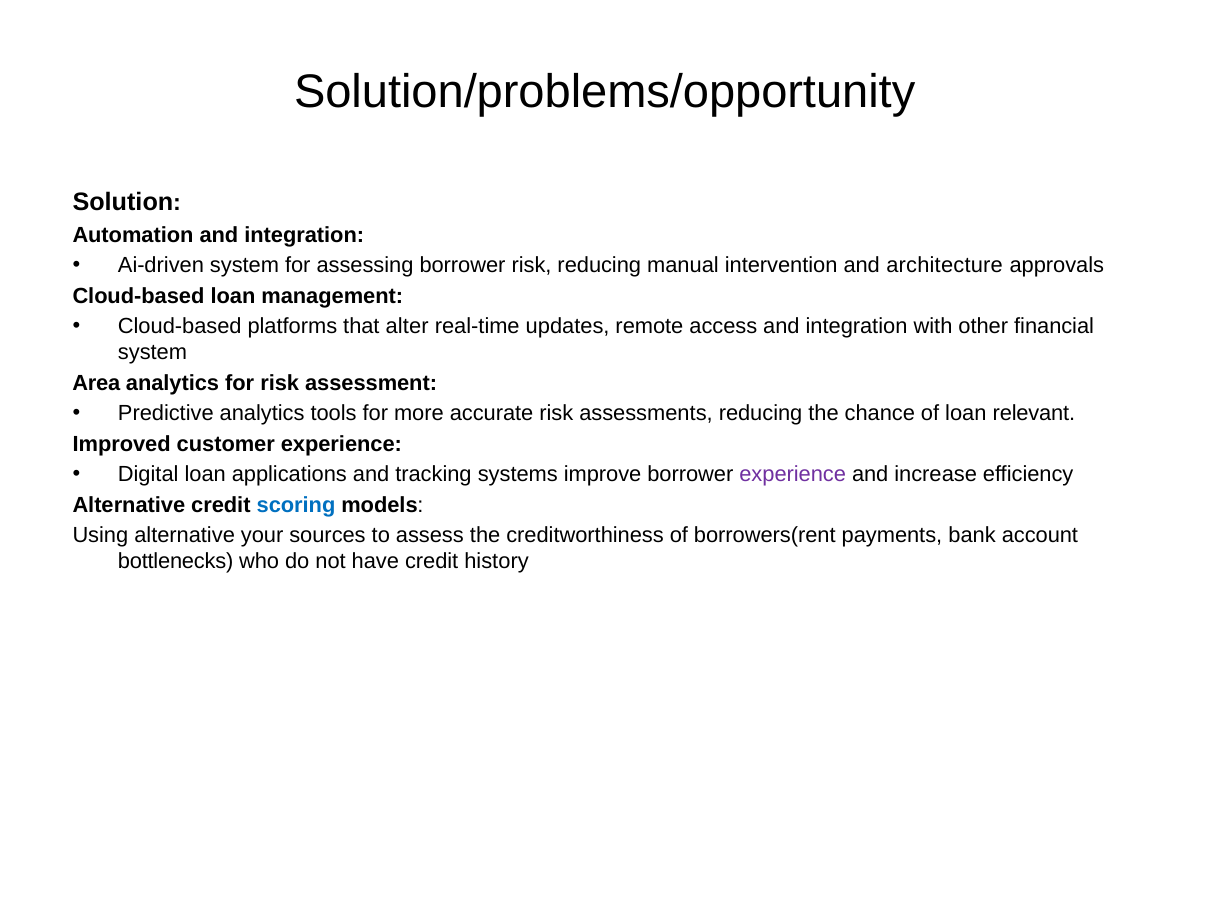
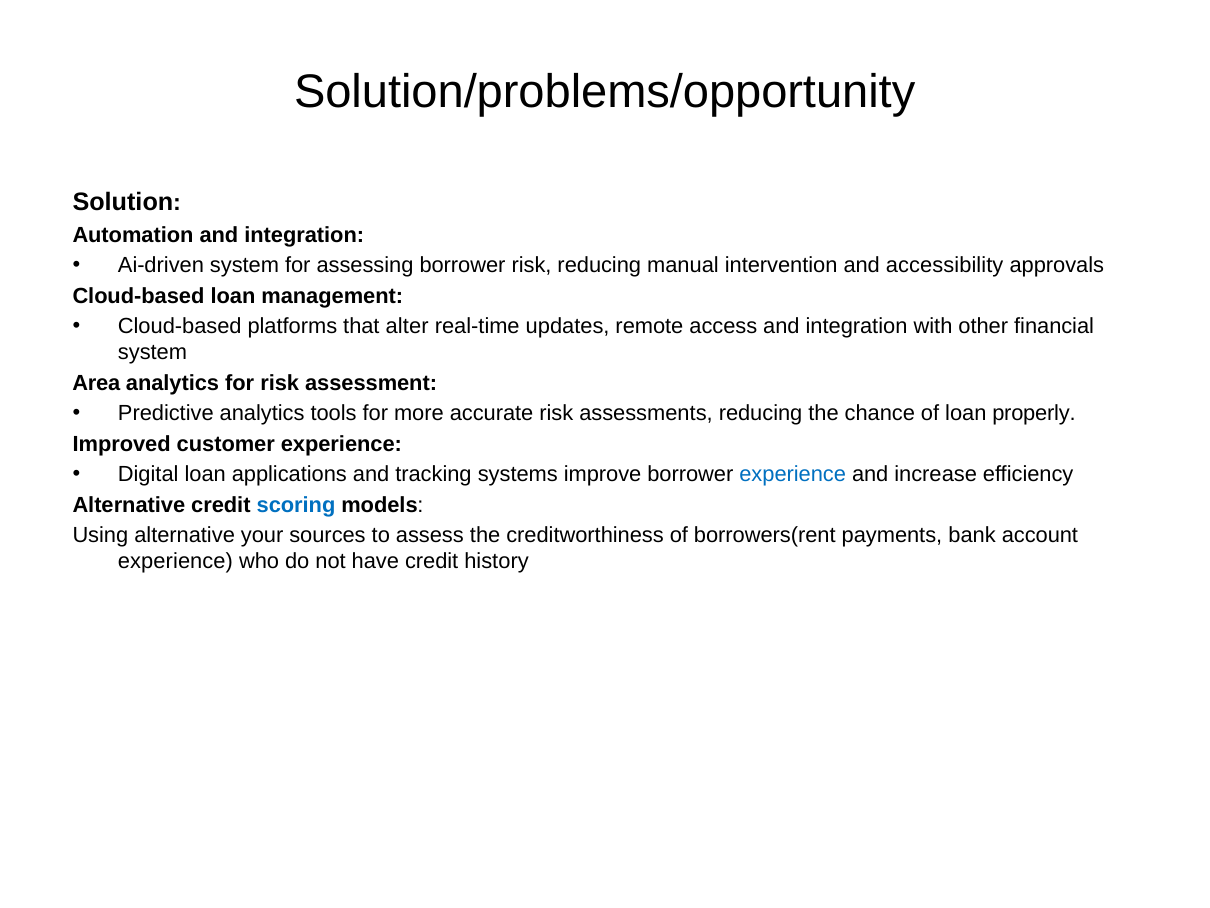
architecture: architecture -> accessibility
relevant: relevant -> properly
experience at (793, 474) colour: purple -> blue
bottlenecks at (176, 561): bottlenecks -> experience
